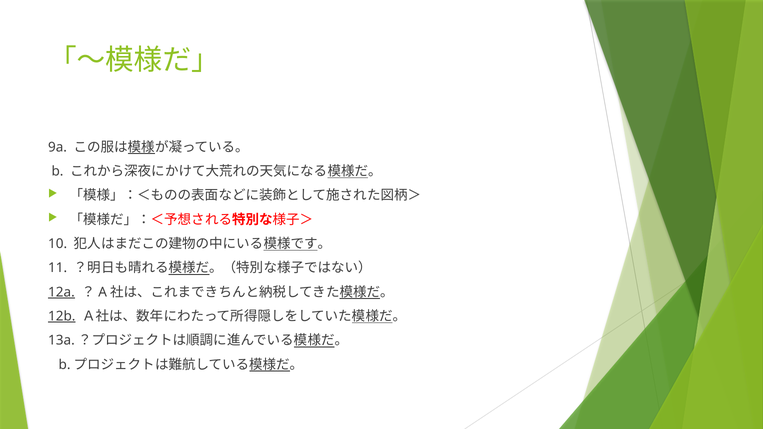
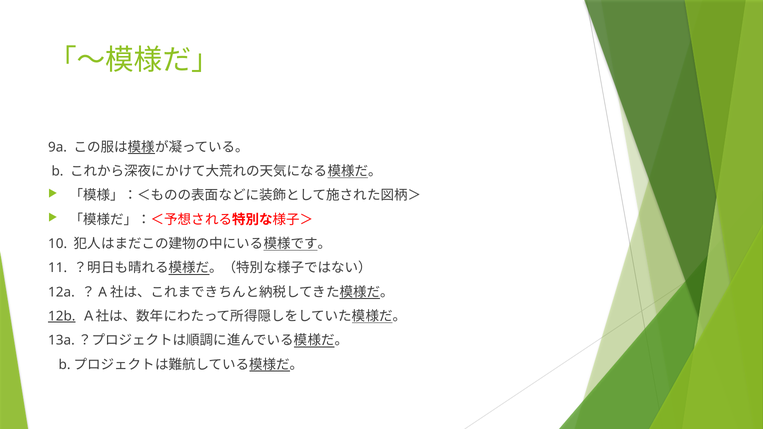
12a underline: present -> none
